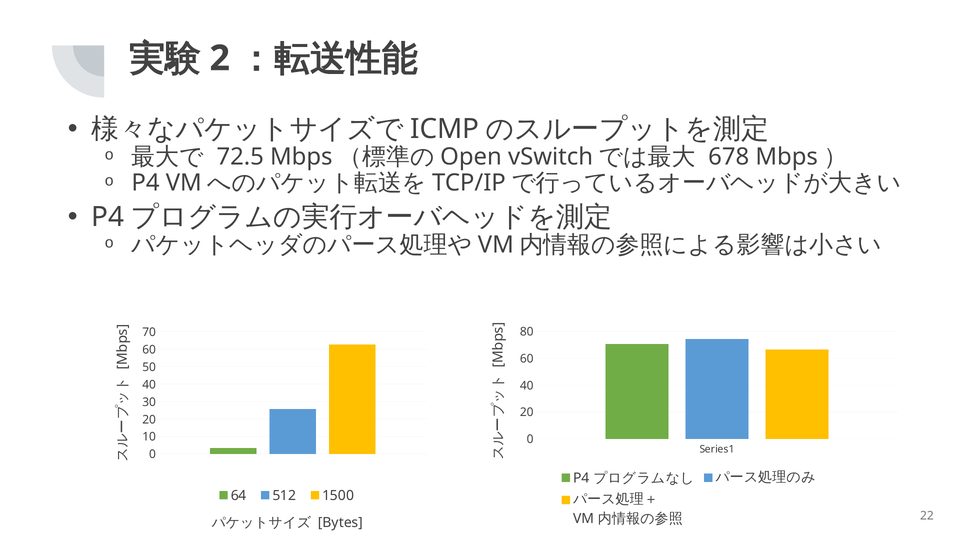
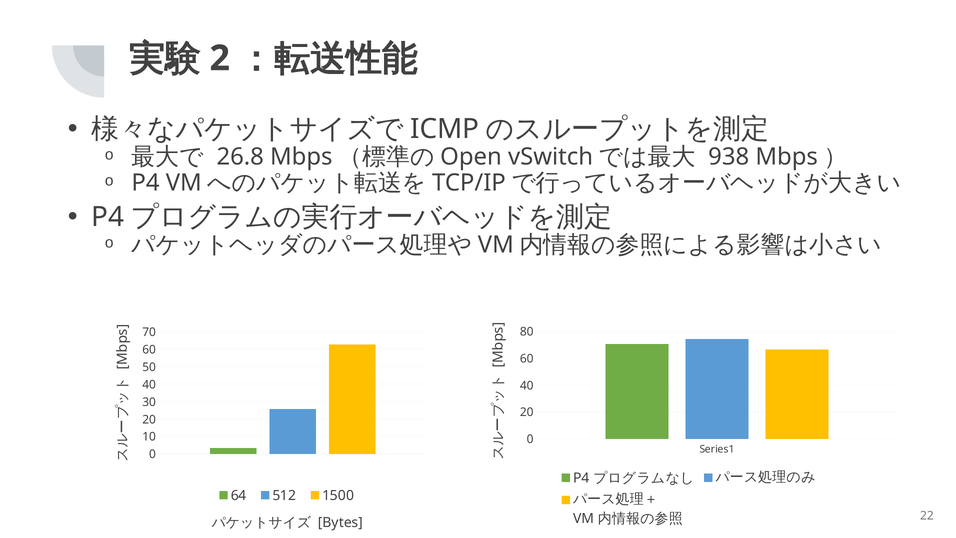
72.5: 72.5 -> 26.8
678: 678 -> 938
